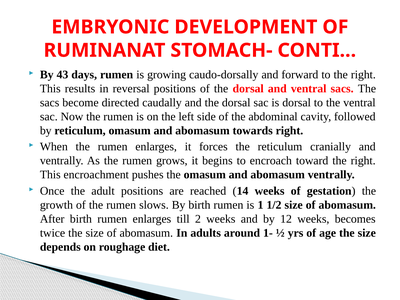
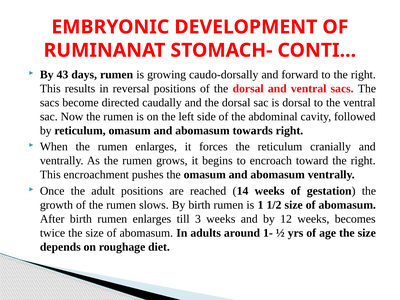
2: 2 -> 3
